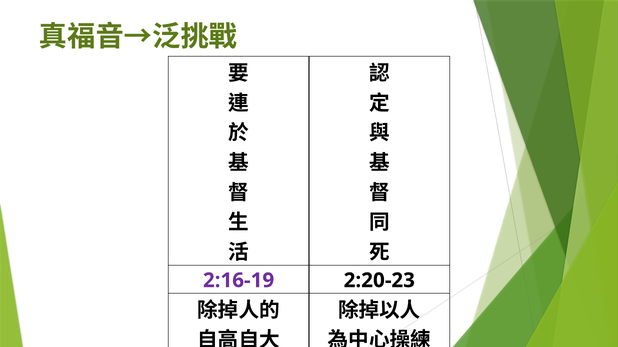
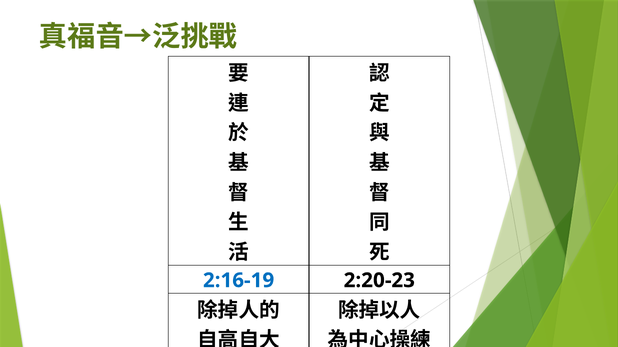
2:16-19 colour: purple -> blue
